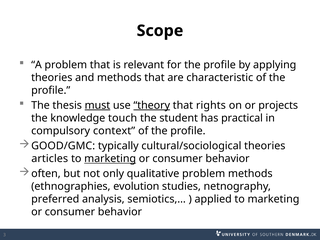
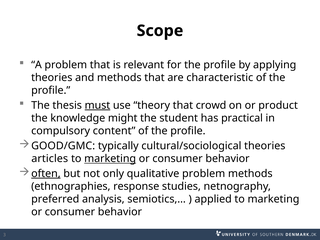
theory underline: present -> none
rights: rights -> crowd
projects: projects -> product
touch: touch -> might
context: context -> content
often underline: none -> present
evolution: evolution -> response
